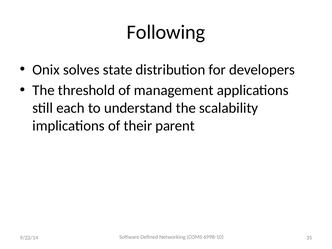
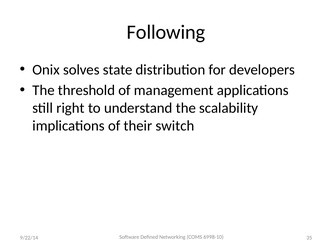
each: each -> right
parent: parent -> switch
